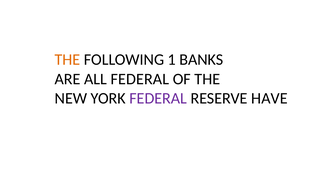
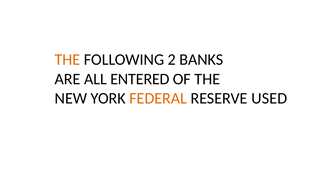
1: 1 -> 2
ALL FEDERAL: FEDERAL -> ENTERED
FEDERAL at (158, 98) colour: purple -> orange
HAVE: HAVE -> USED
